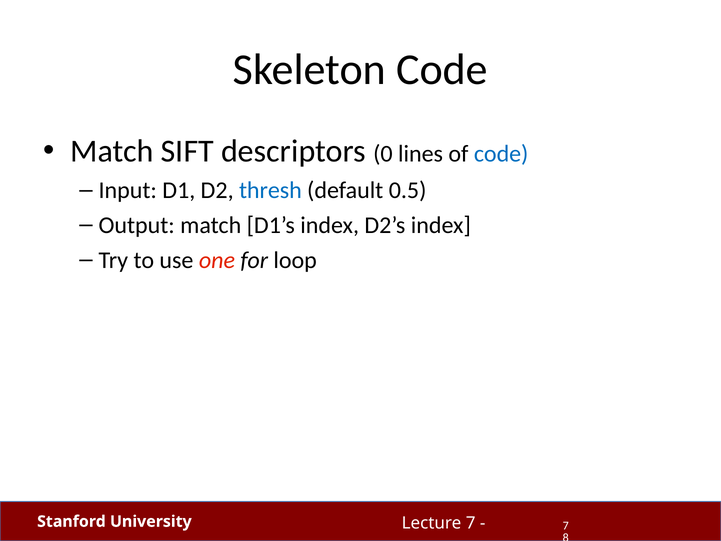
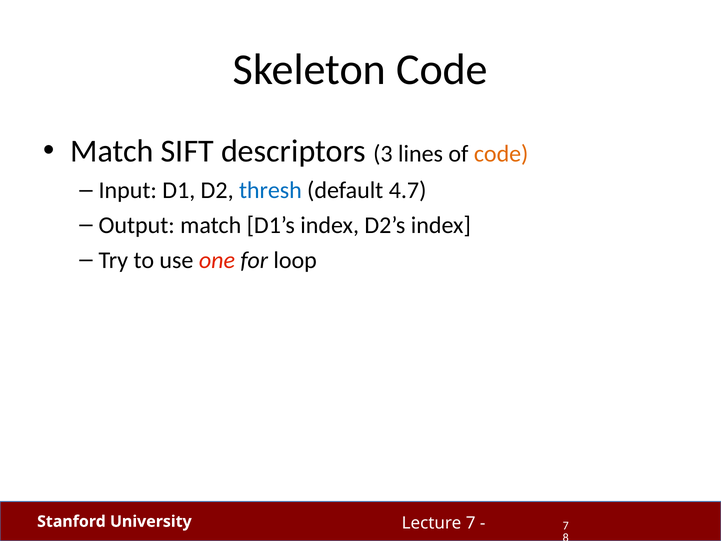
0: 0 -> 3
code at (501, 154) colour: blue -> orange
0.5: 0.5 -> 4.7
